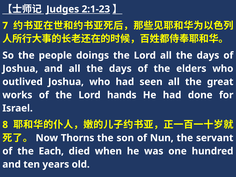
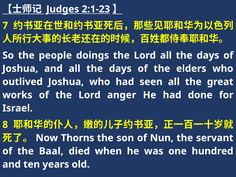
hands: hands -> anger
Each: Each -> Baal
